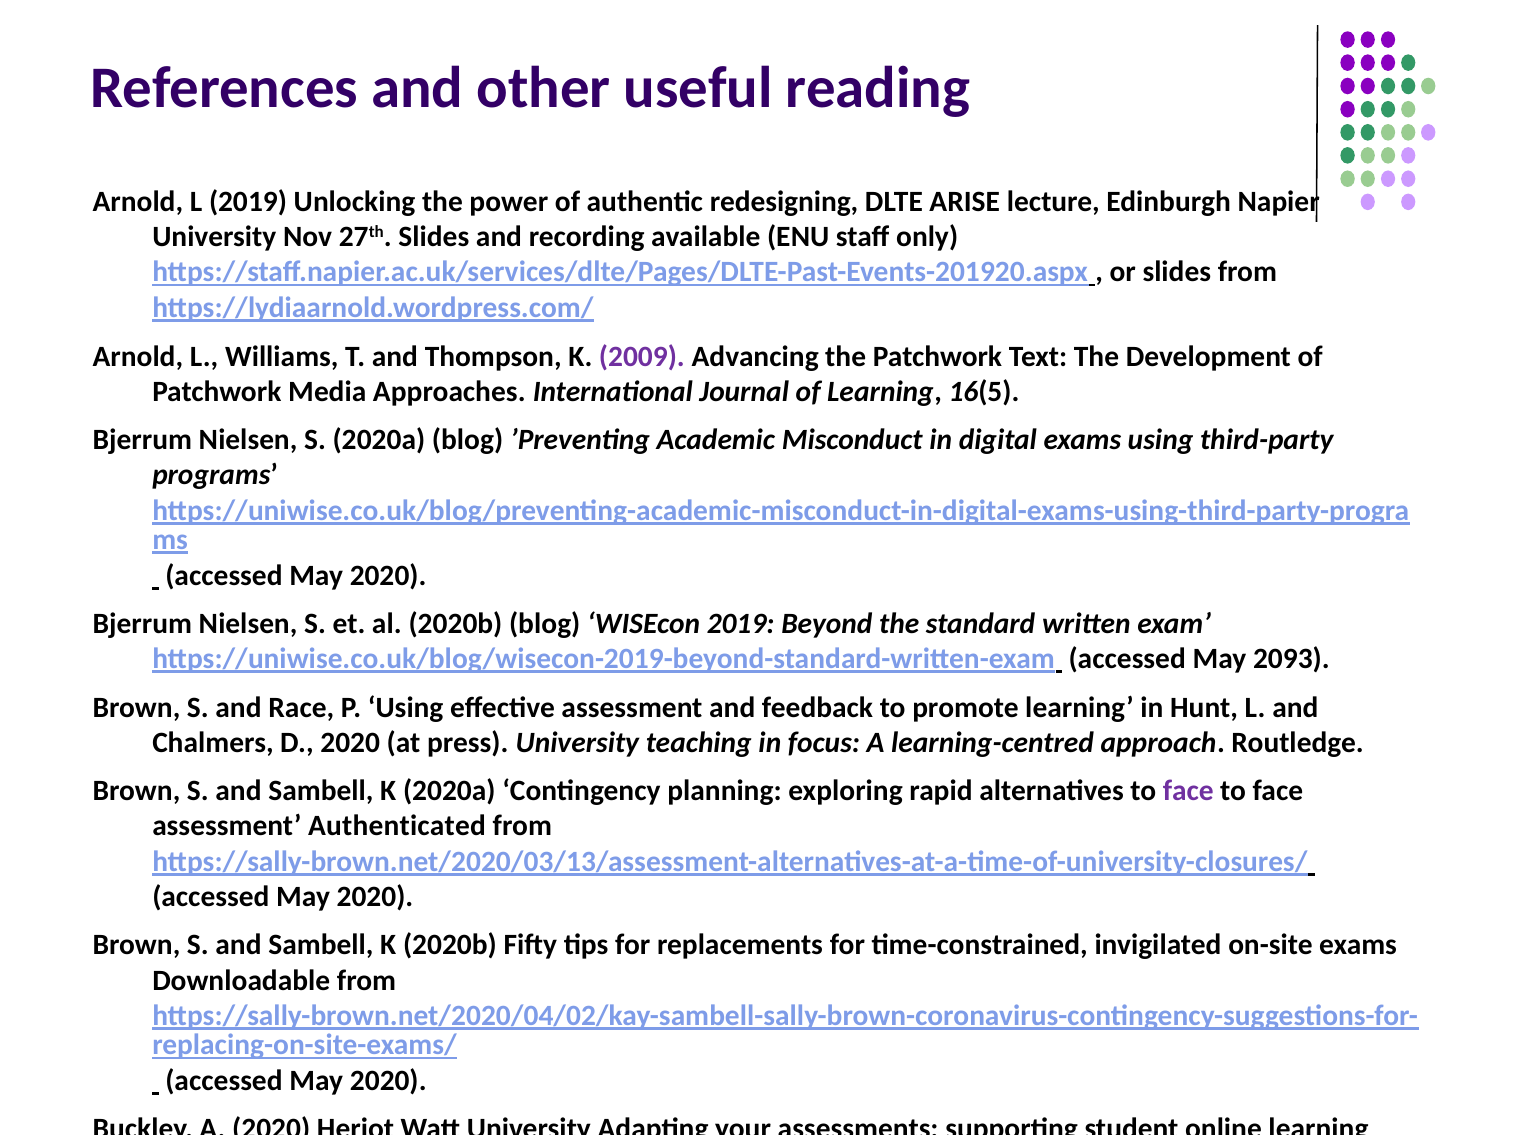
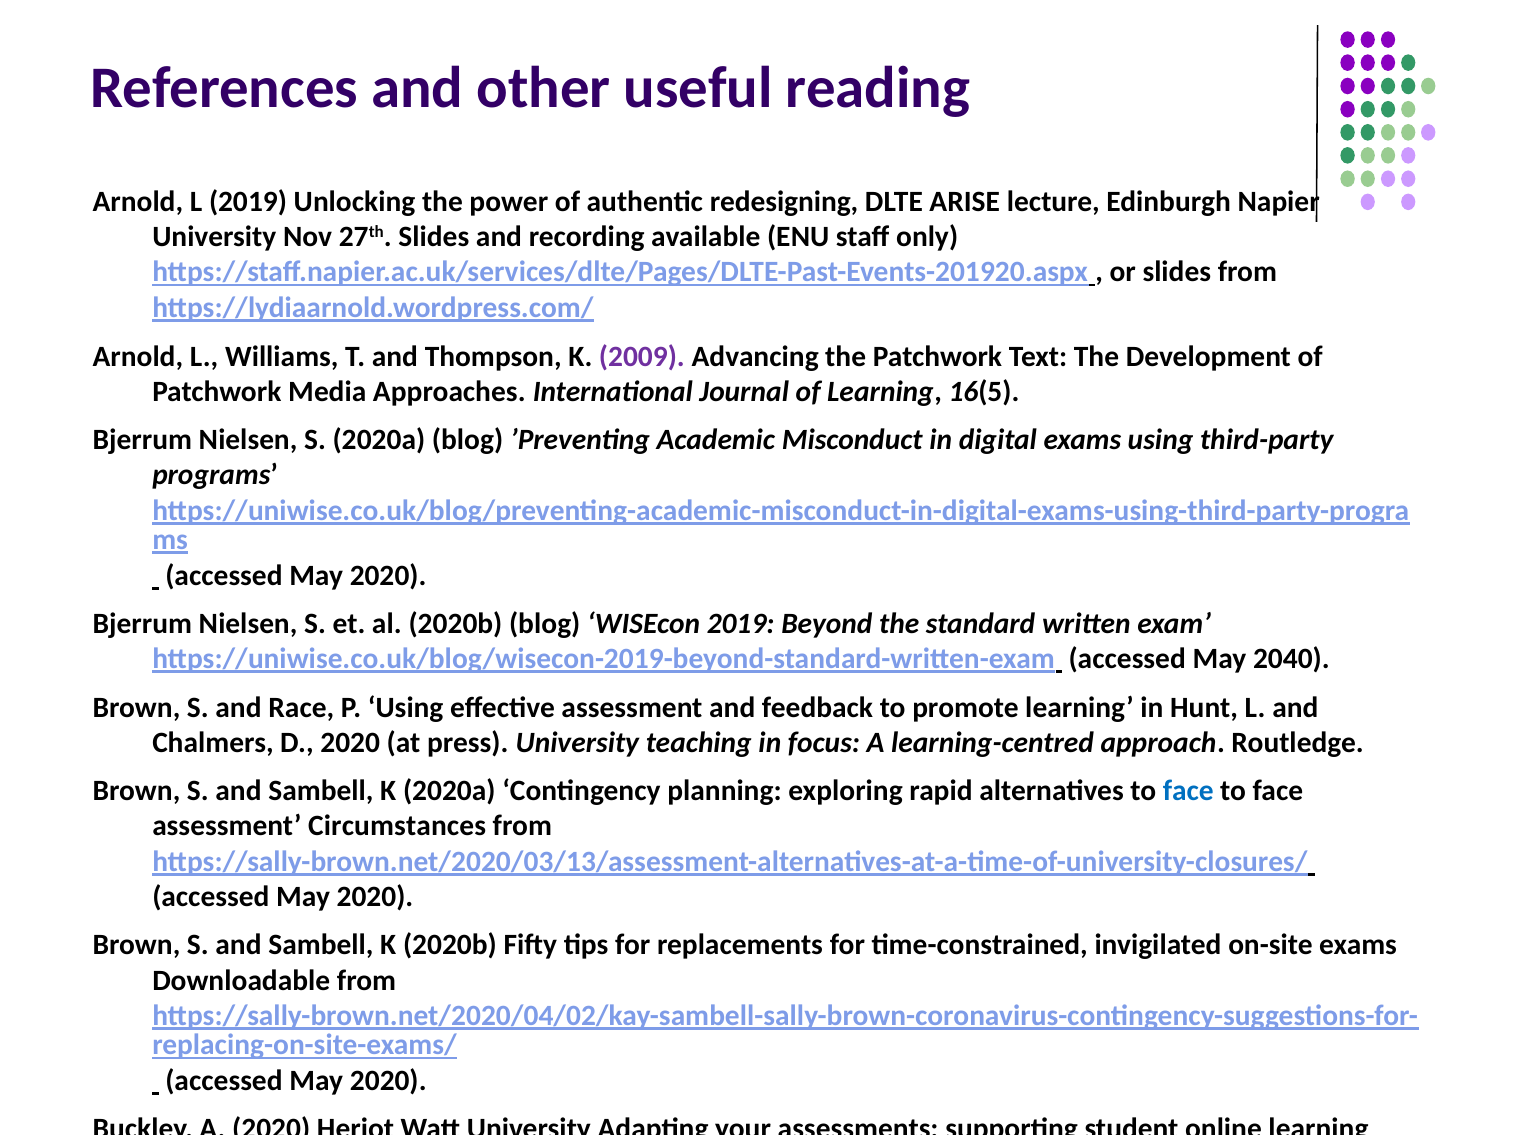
2093: 2093 -> 2040
face at (1188, 790) colour: purple -> blue
Authenticated: Authenticated -> Circumstances
